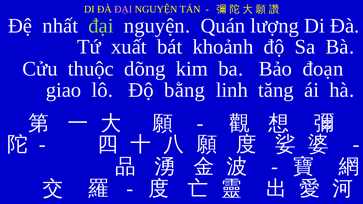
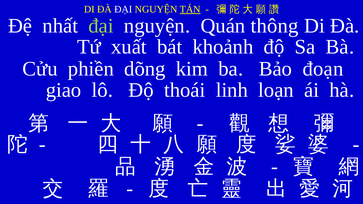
ĐẠI at (123, 9) colour: pink -> white
TÁN underline: none -> present
lượng: lượng -> thông
thuộc: thuộc -> phiền
bằng: bằng -> thoái
tăng: tăng -> loạn
